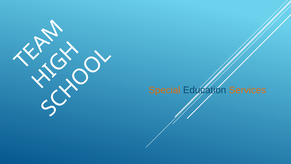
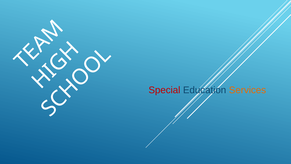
Special colour: orange -> red
